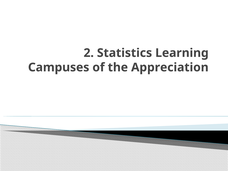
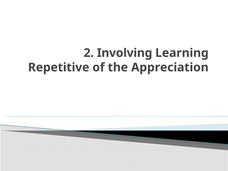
Statistics: Statistics -> Involving
Campuses: Campuses -> Repetitive
